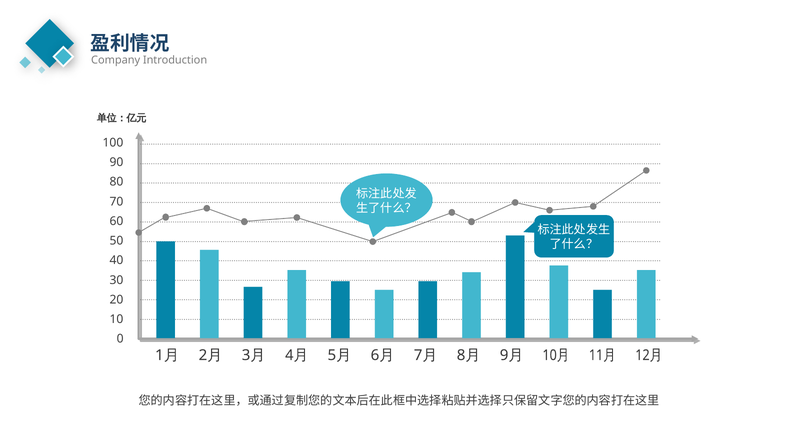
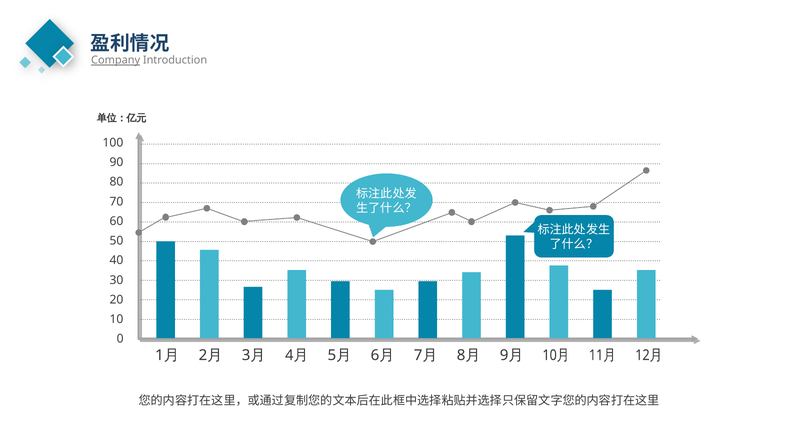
Company underline: none -> present
